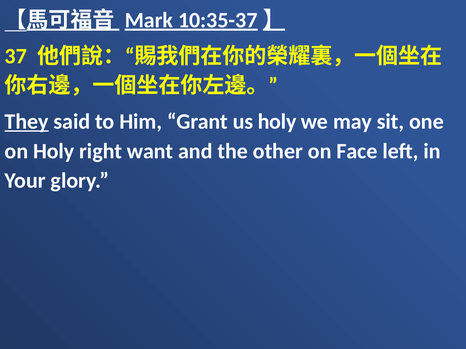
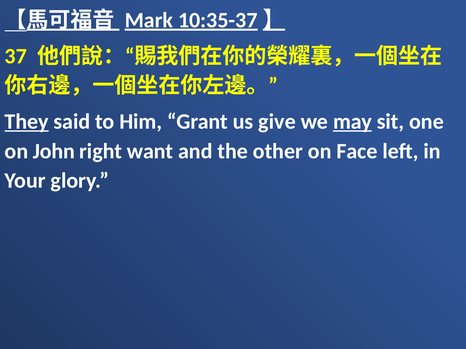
us holy: holy -> give
may underline: none -> present
on Holy: Holy -> John
